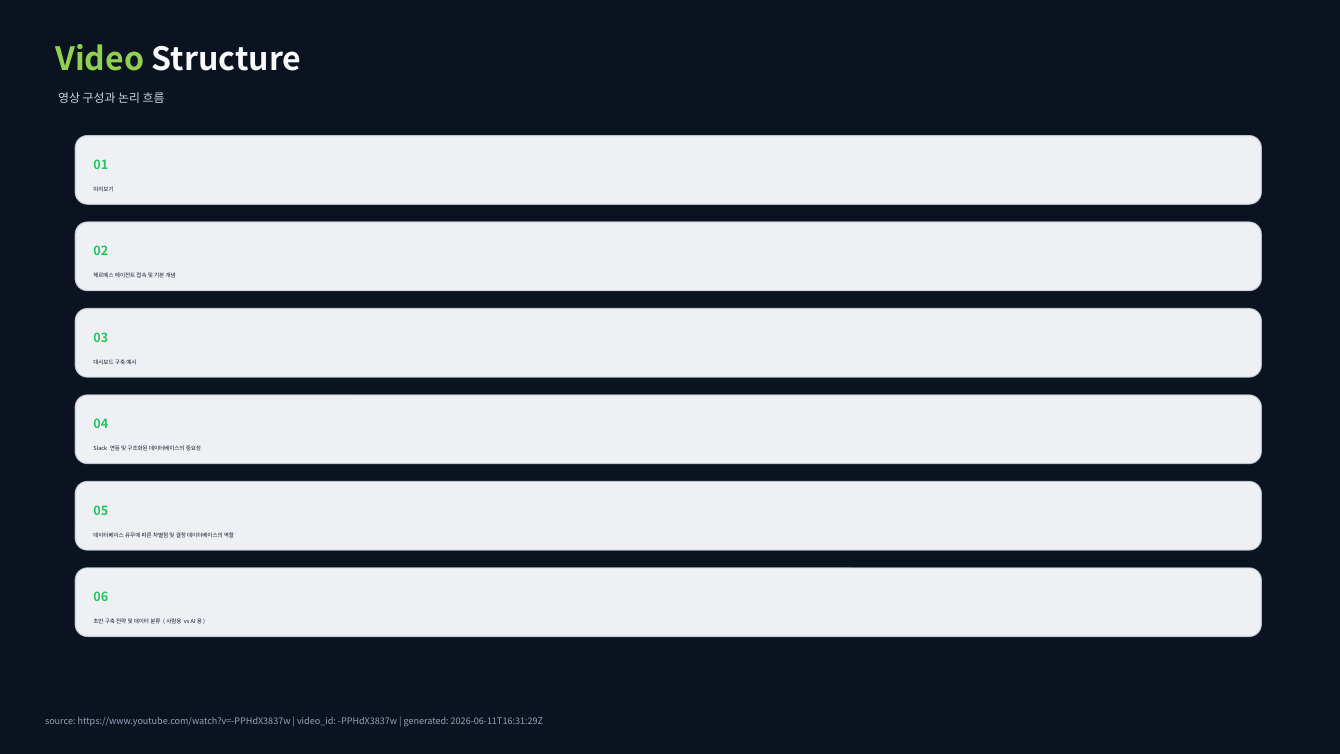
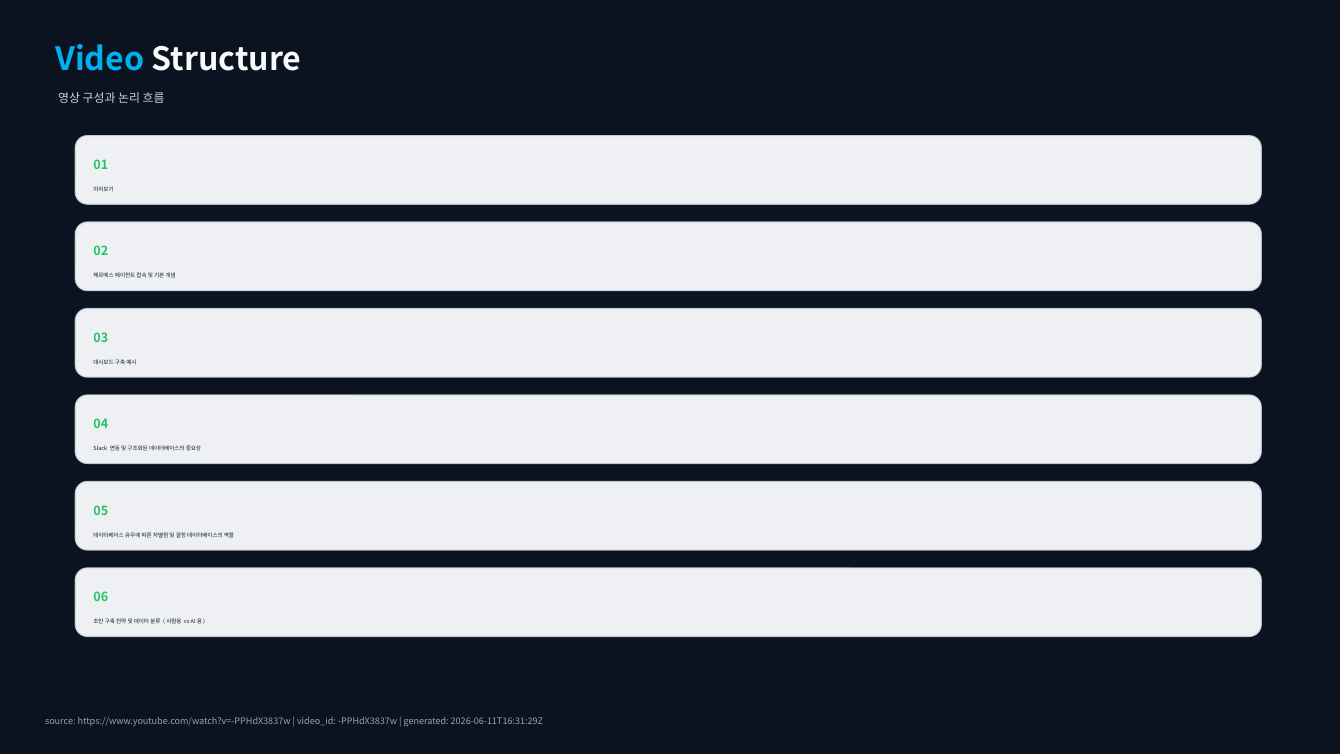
Video colour: light green -> light blue
